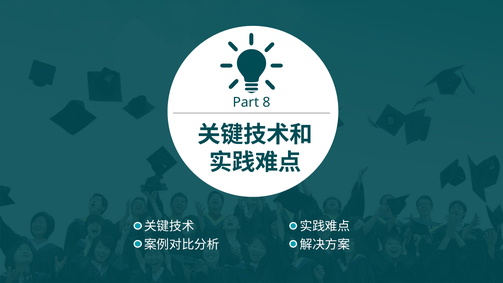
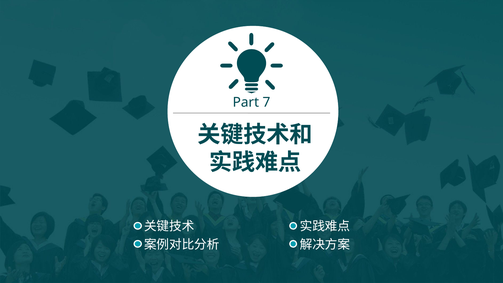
8: 8 -> 7
